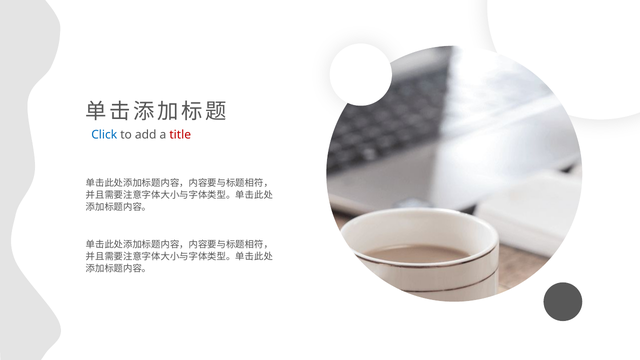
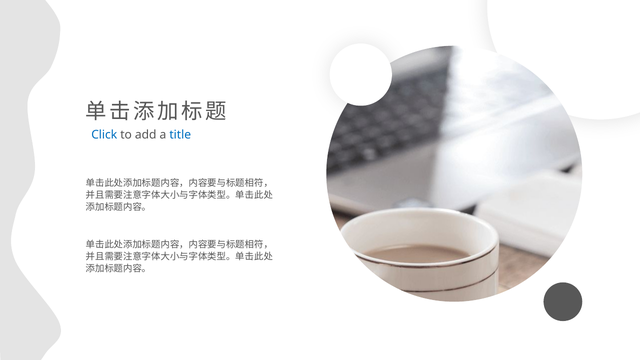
title colour: red -> blue
